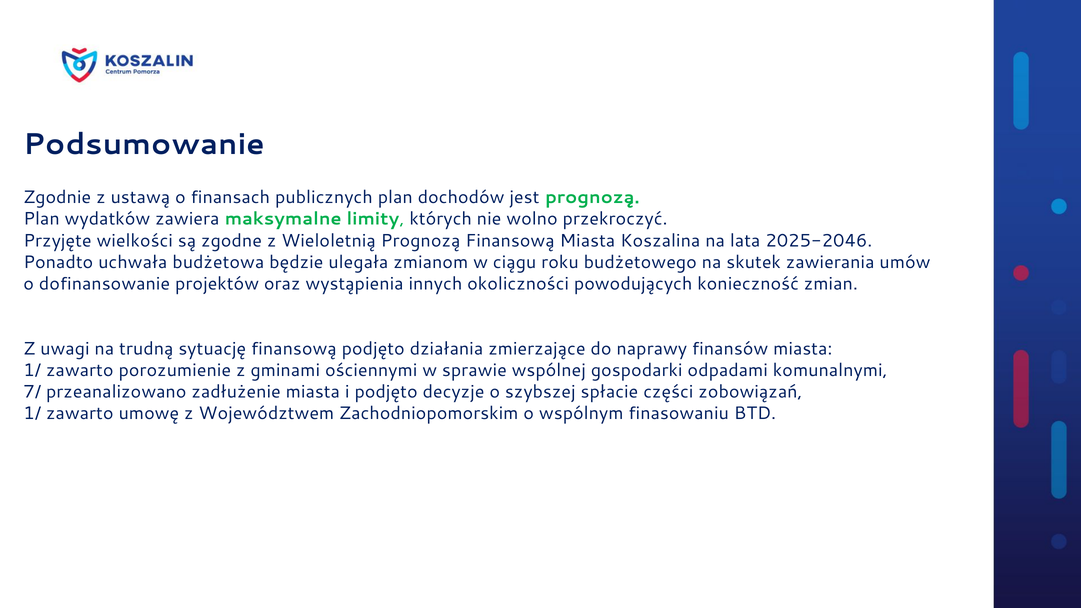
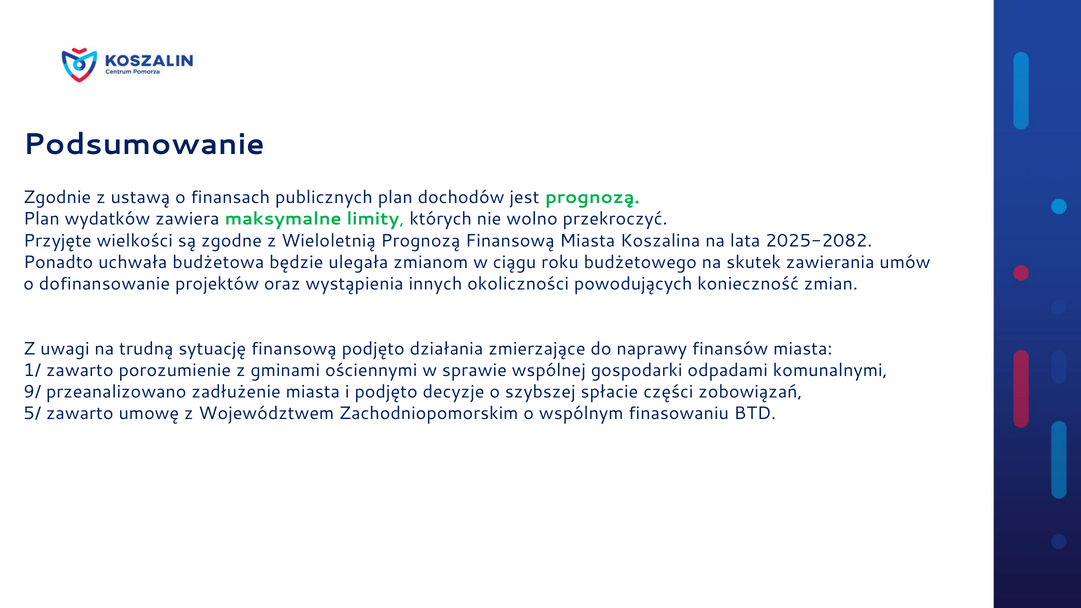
2025-2046: 2025-2046 -> 2025-2082
7/: 7/ -> 9/
1/ at (32, 414): 1/ -> 5/
